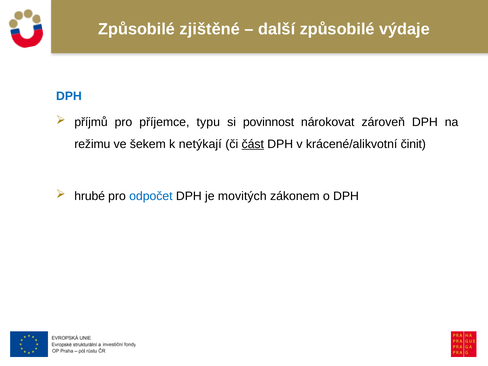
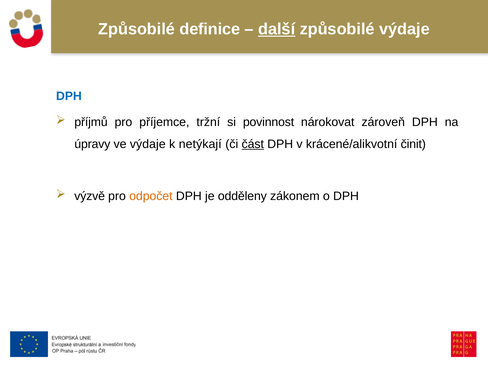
zjištěné: zjištěné -> definice
další underline: none -> present
typu: typu -> tržní
režimu: režimu -> úpravy
ve šekem: šekem -> výdaje
hrubé: hrubé -> výzvě
odpočet colour: blue -> orange
movitých: movitých -> odděleny
